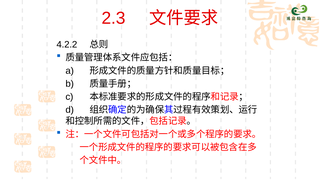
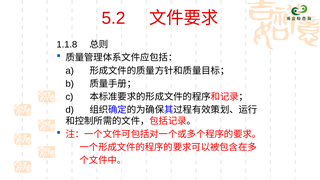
2.3: 2.3 -> 5.2
4.2.2: 4.2.2 -> 1.1.8
